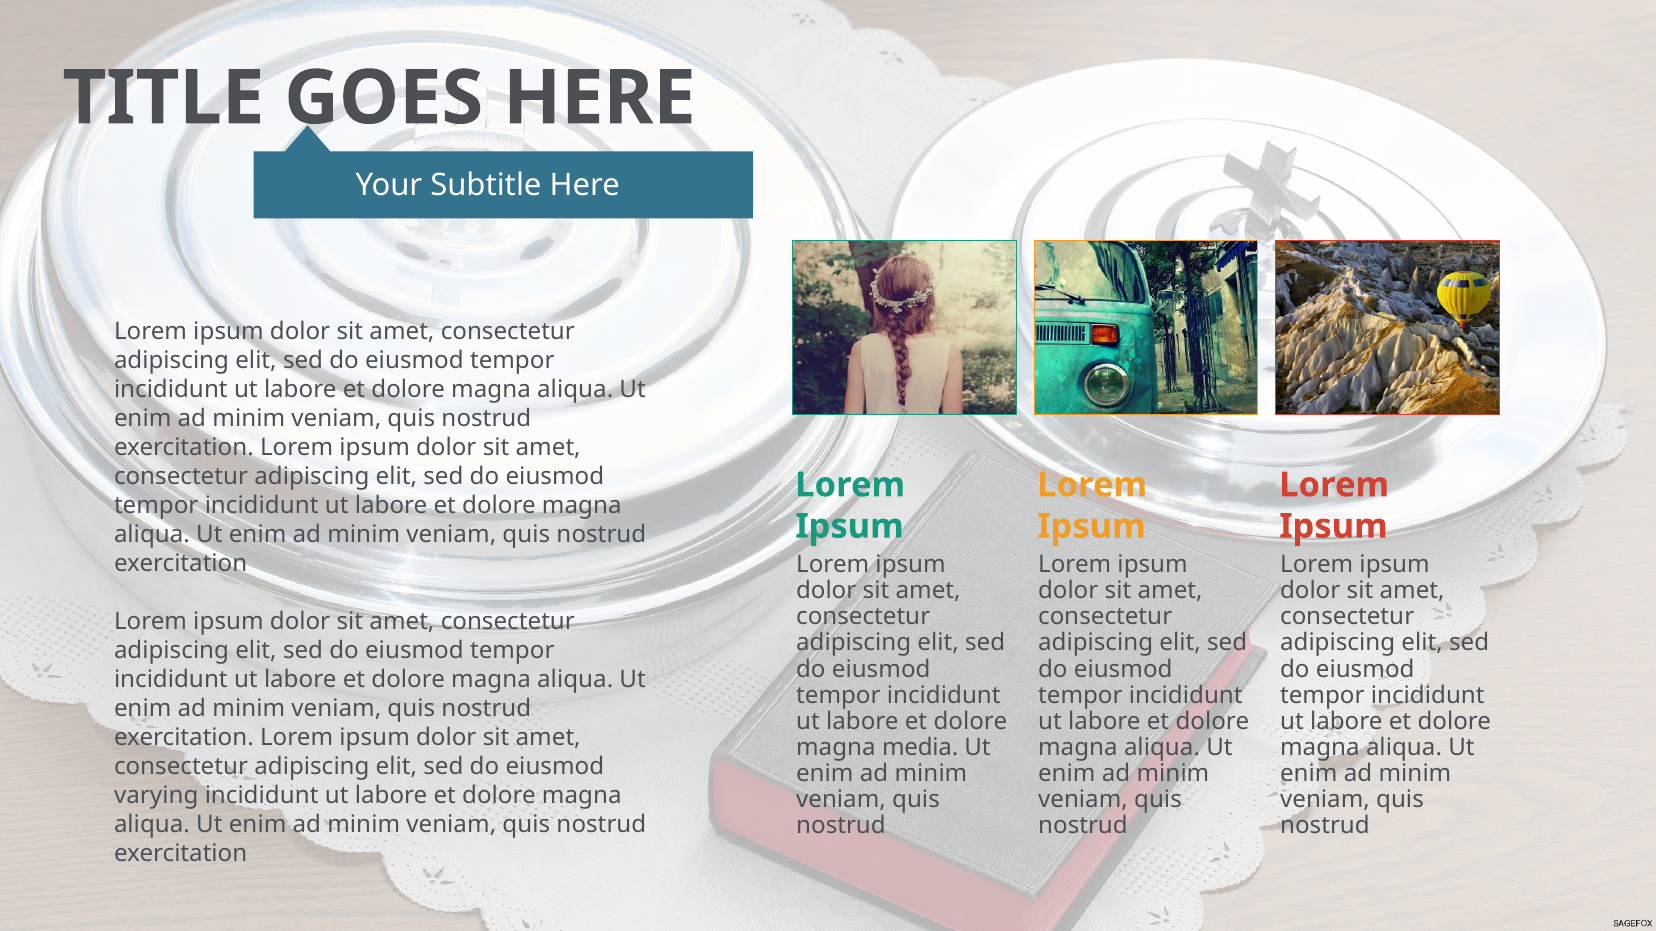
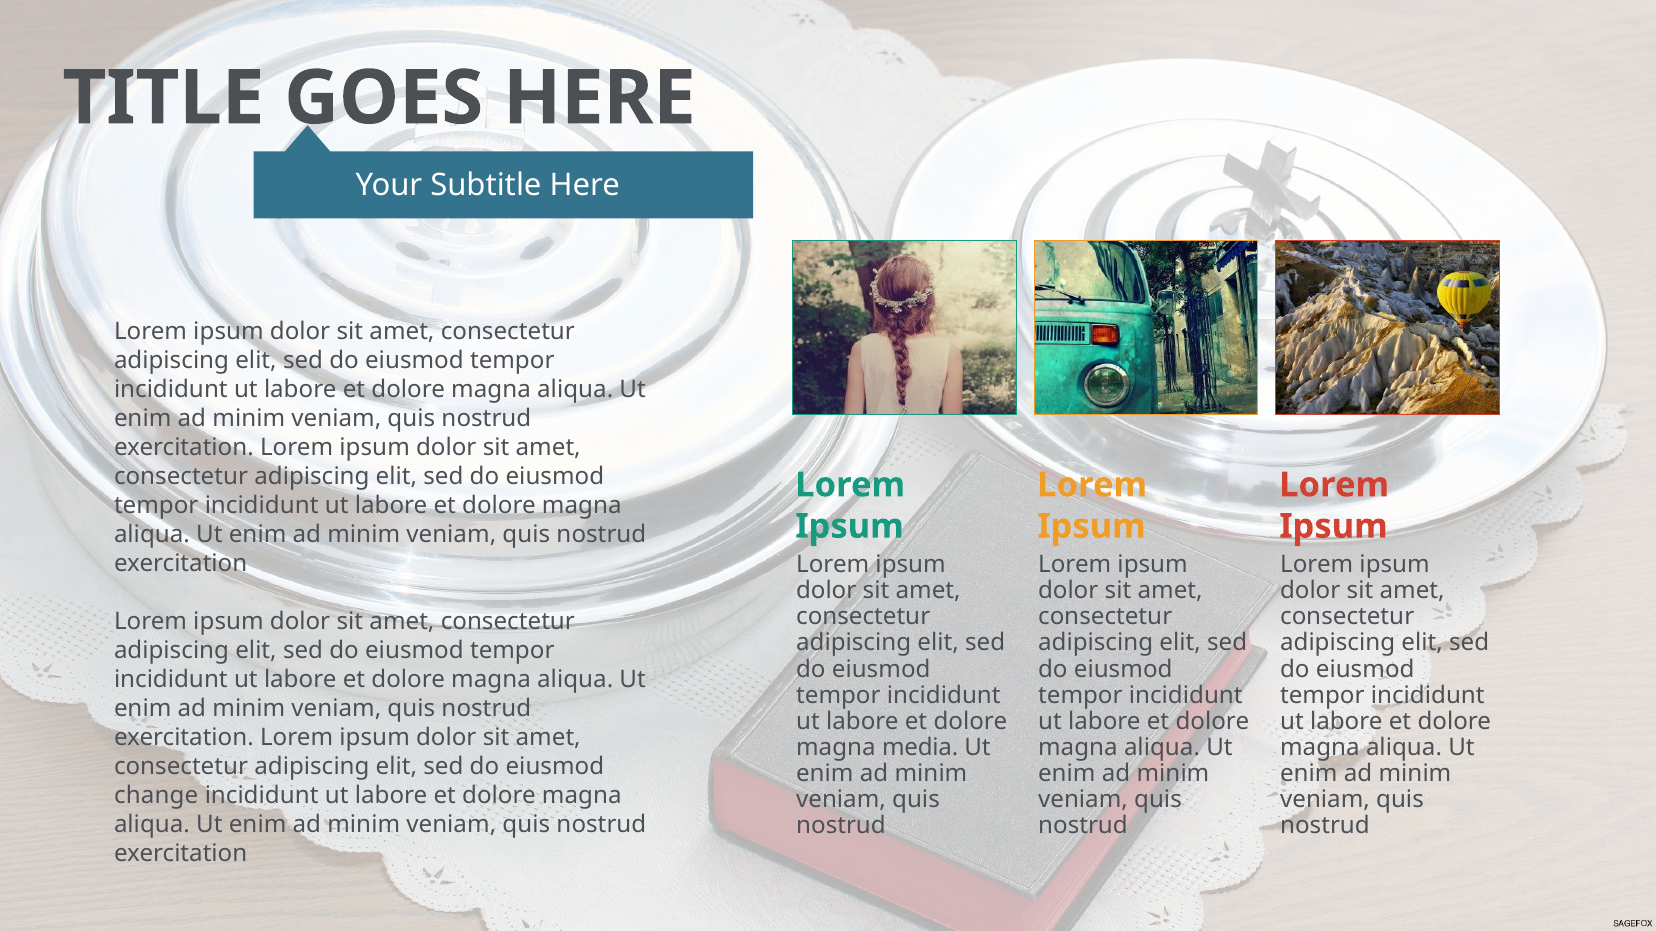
varying: varying -> change
